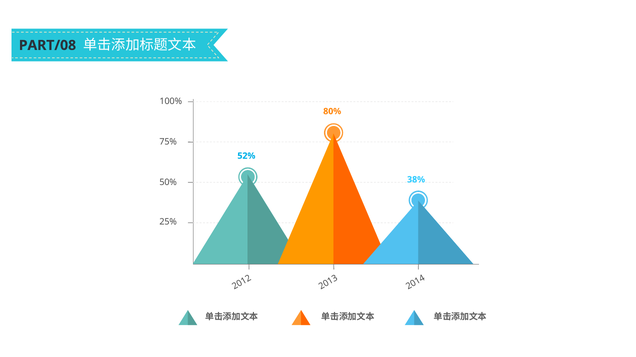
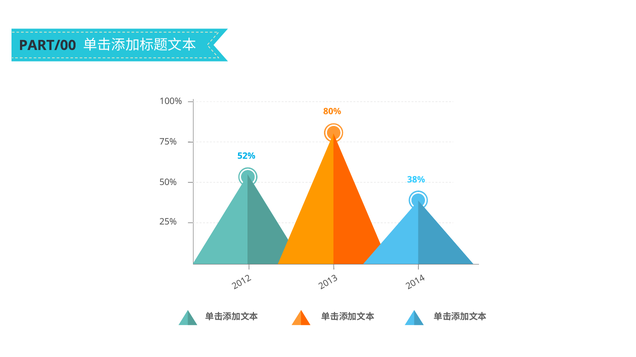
PART/08: PART/08 -> PART/00
